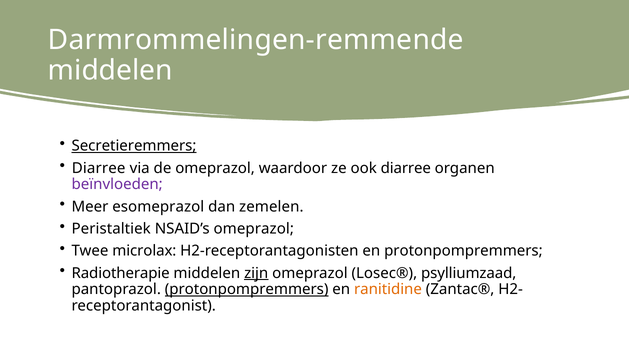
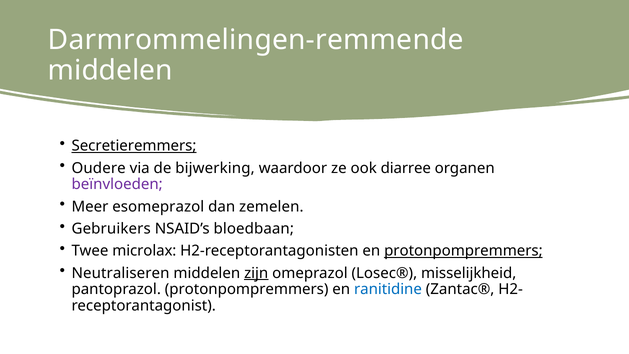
Diarree at (99, 168): Diarree -> Oudere
de omeprazol: omeprazol -> bijwerking
Peristaltiek: Peristaltiek -> Gebruikers
NSAID’s omeprazol: omeprazol -> bloedbaan
protonpompremmers at (463, 251) underline: none -> present
Radiotherapie: Radiotherapie -> Neutraliseren
psylliumzaad: psylliumzaad -> misselijkheid
protonpompremmers at (247, 289) underline: present -> none
ranitidine colour: orange -> blue
